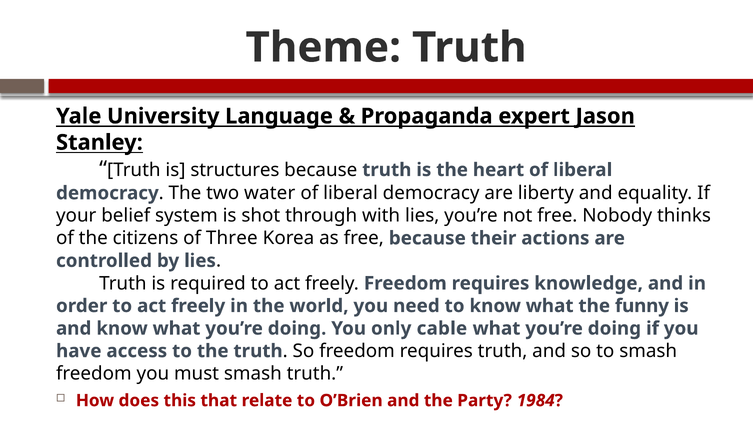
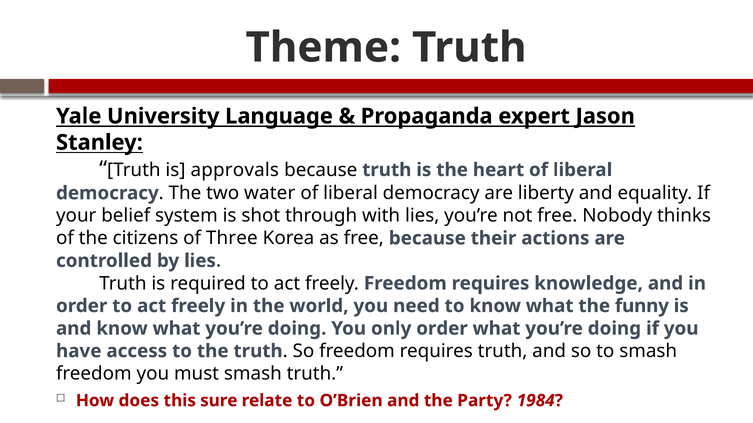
structures: structures -> approvals
only cable: cable -> order
that: that -> sure
